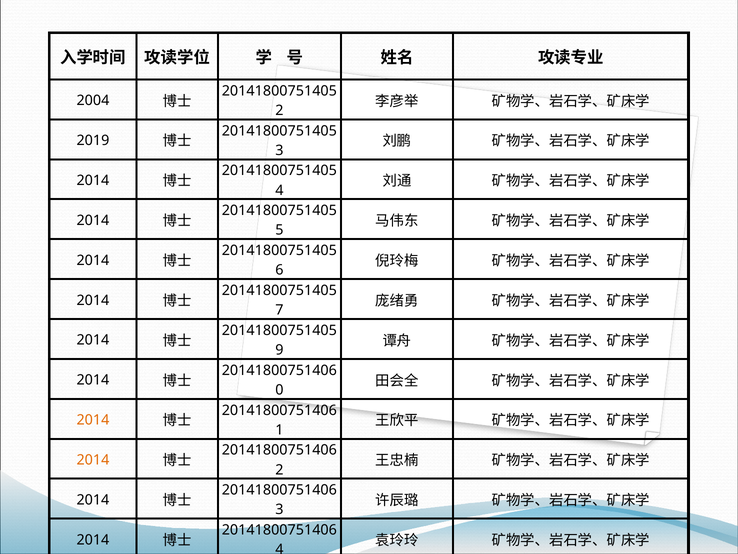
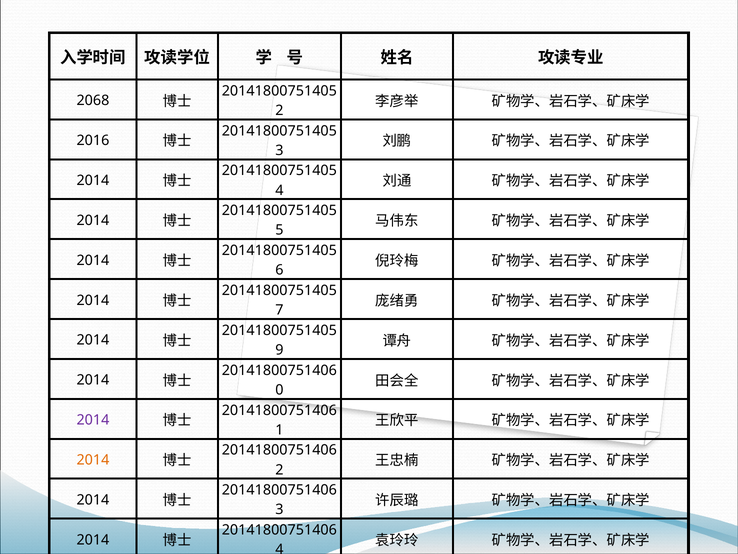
2004: 2004 -> 2068
2019: 2019 -> 2016
2014 at (93, 420) colour: orange -> purple
